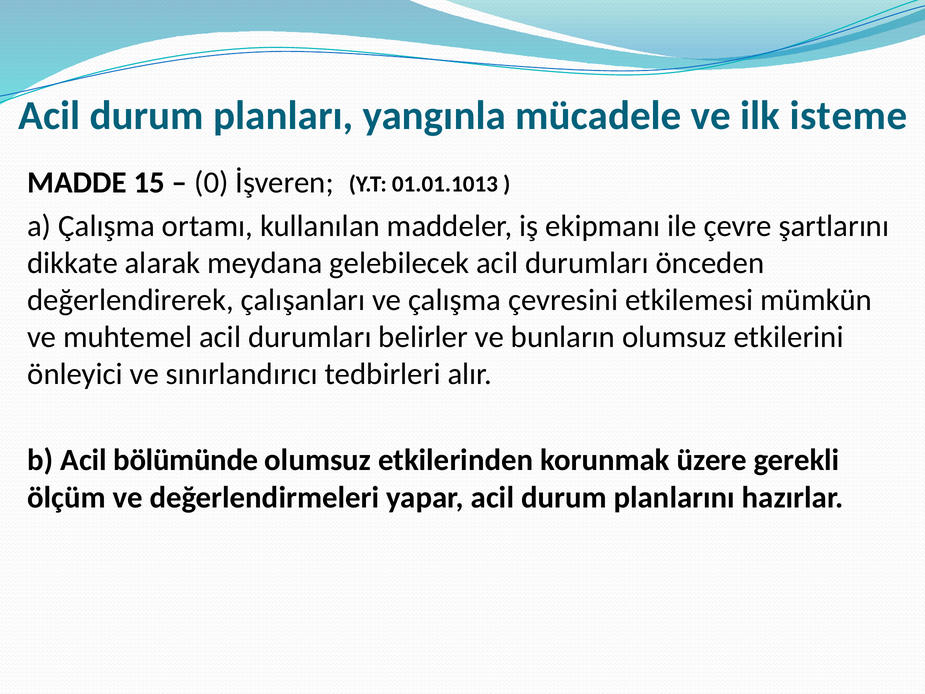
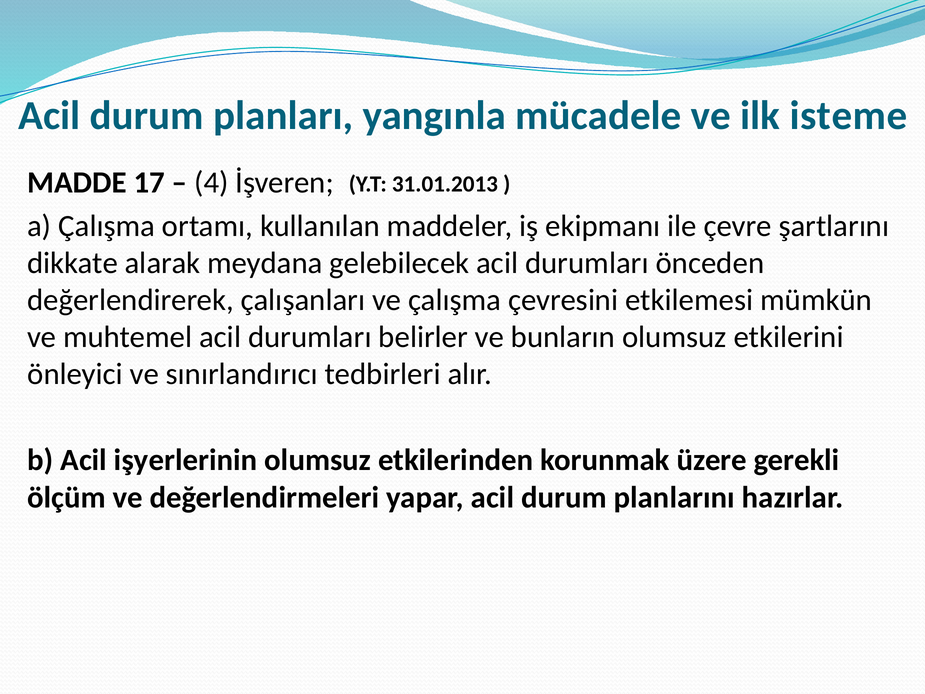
15: 15 -> 17
0: 0 -> 4
01.01.1013: 01.01.1013 -> 31.01.2013
bölümünde: bölümünde -> işyerlerinin
